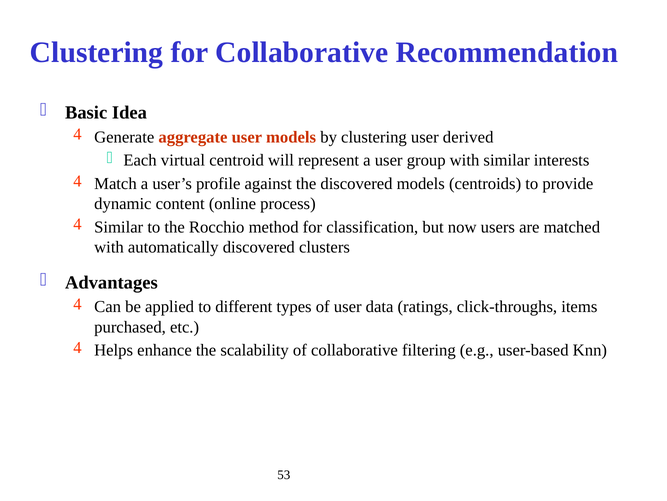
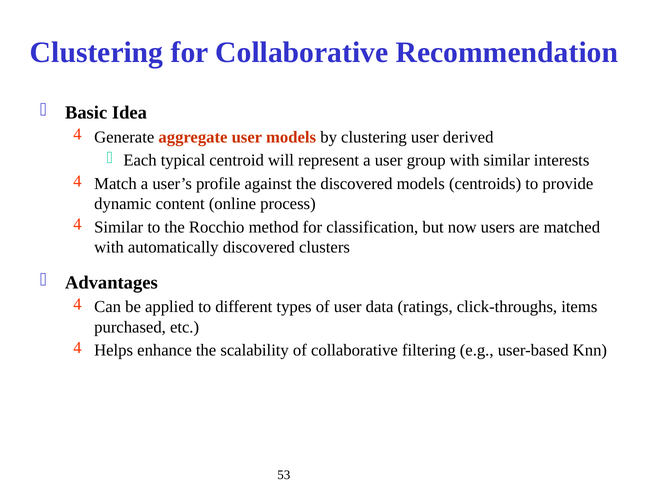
virtual: virtual -> typical
